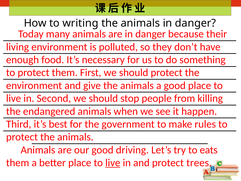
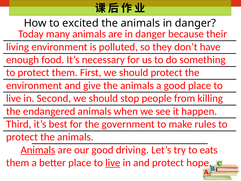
writing: writing -> excited
Animals at (38, 150) underline: none -> present
trees: trees -> hope
